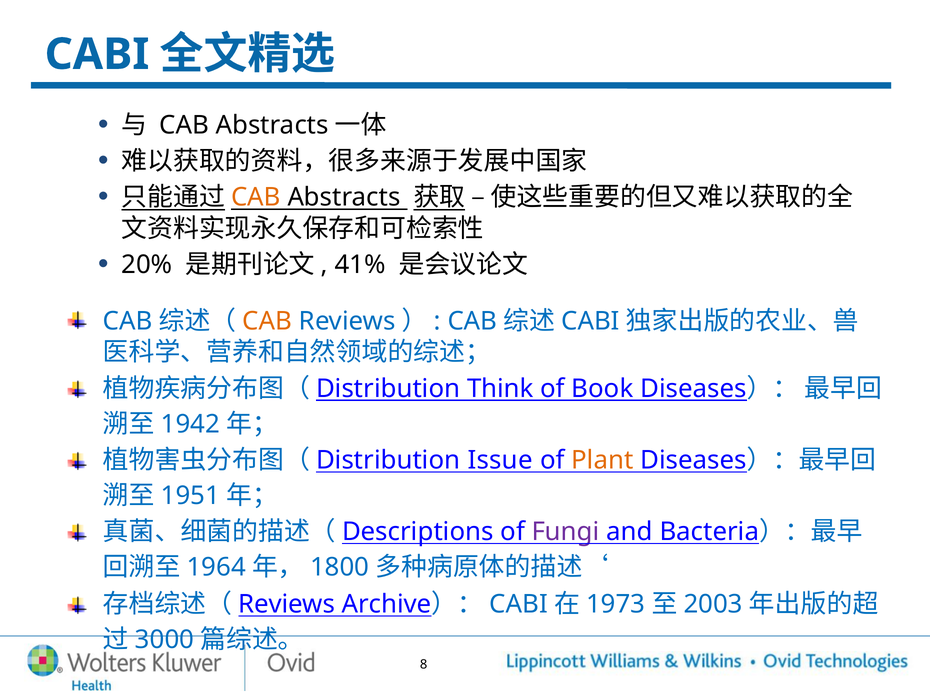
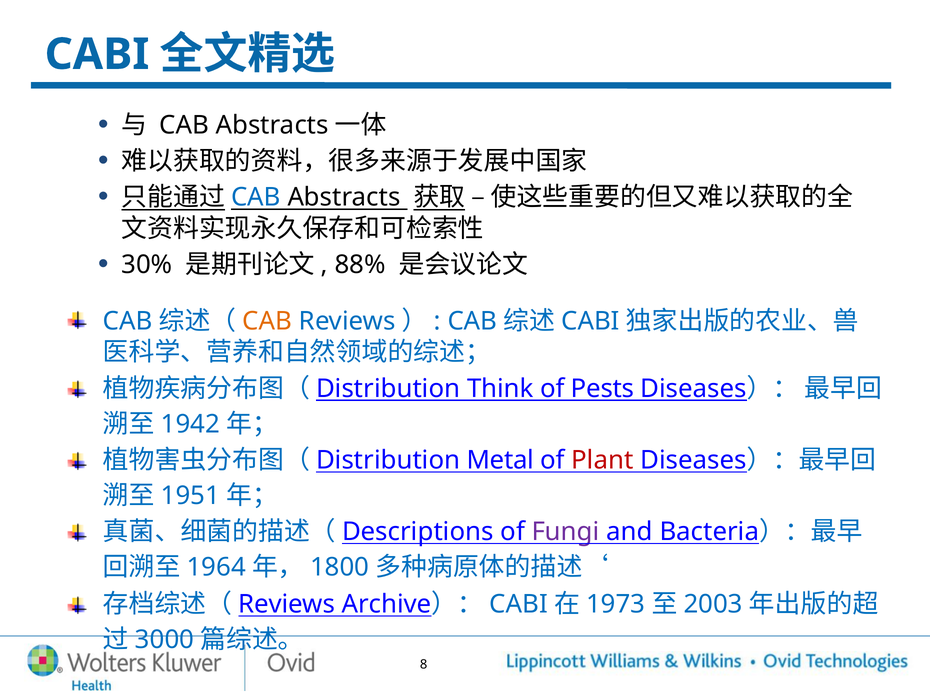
CAB at (256, 197) colour: orange -> blue
20%: 20% -> 30%
41%: 41% -> 88%
Book: Book -> Pests
Issue: Issue -> Metal
Plant colour: orange -> red
